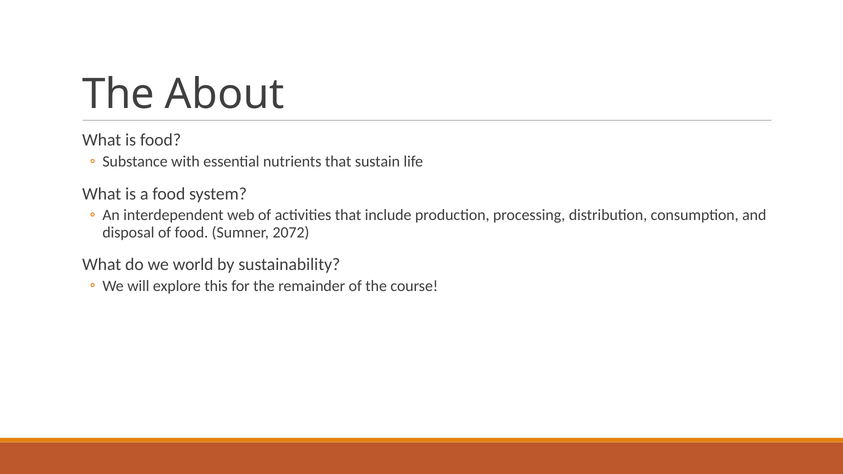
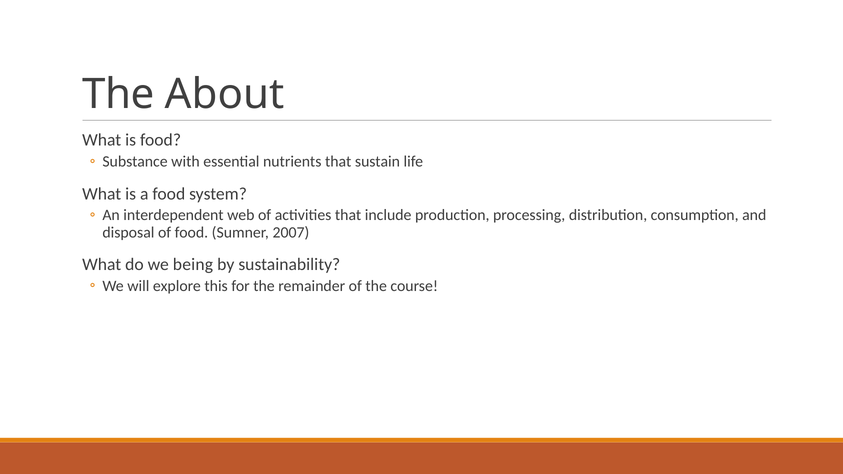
2072: 2072 -> 2007
world: world -> being
